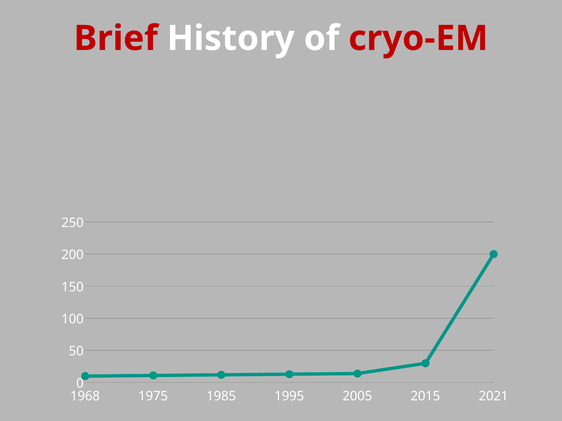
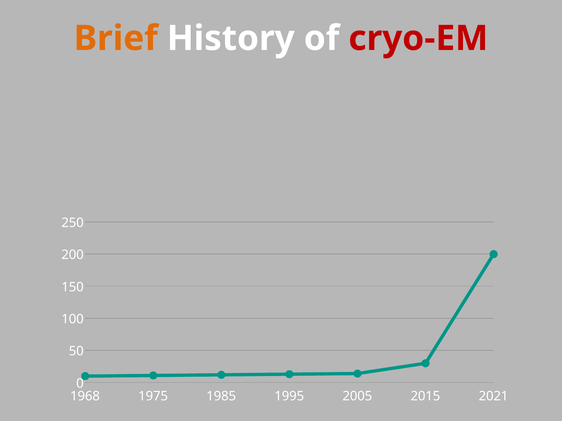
Brief colour: red -> orange
